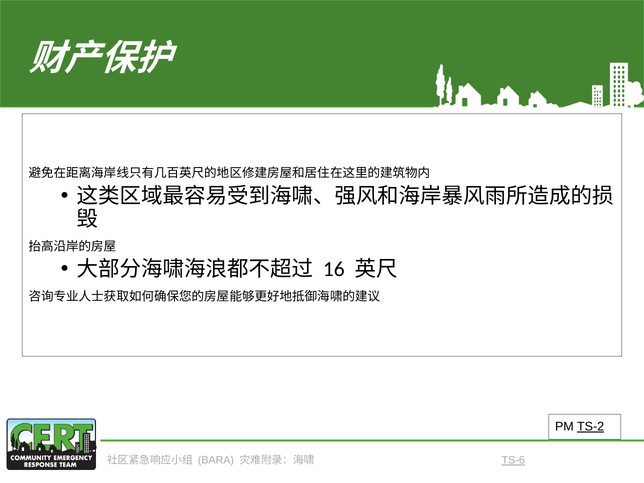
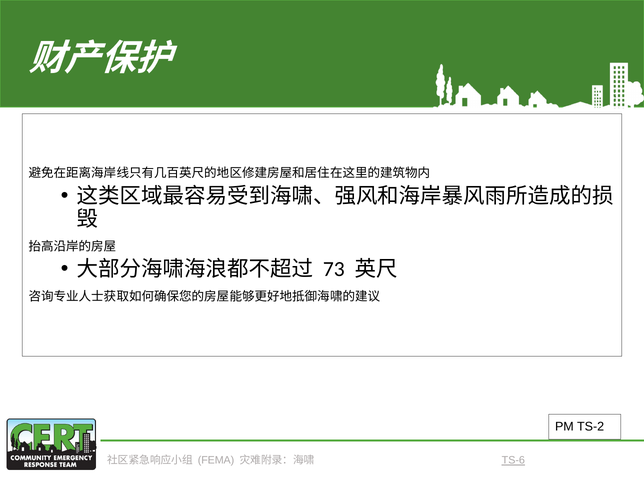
16: 16 -> 73
TS-2 underline: present -> none
BARA: BARA -> FEMA
